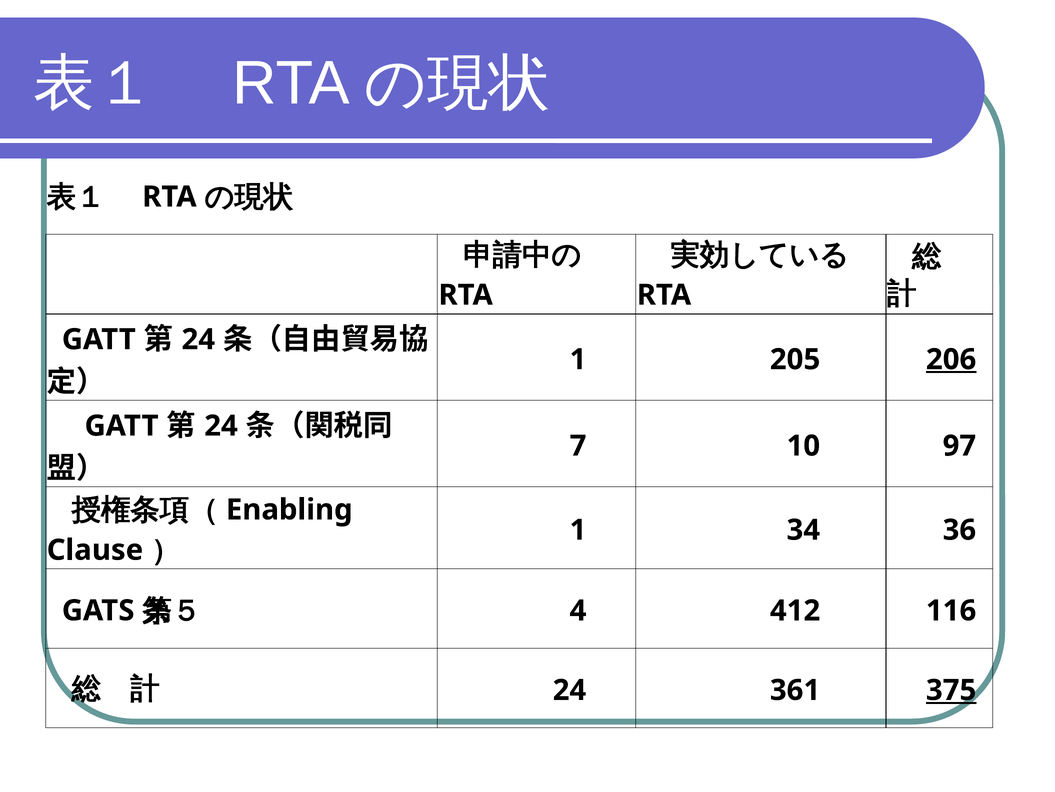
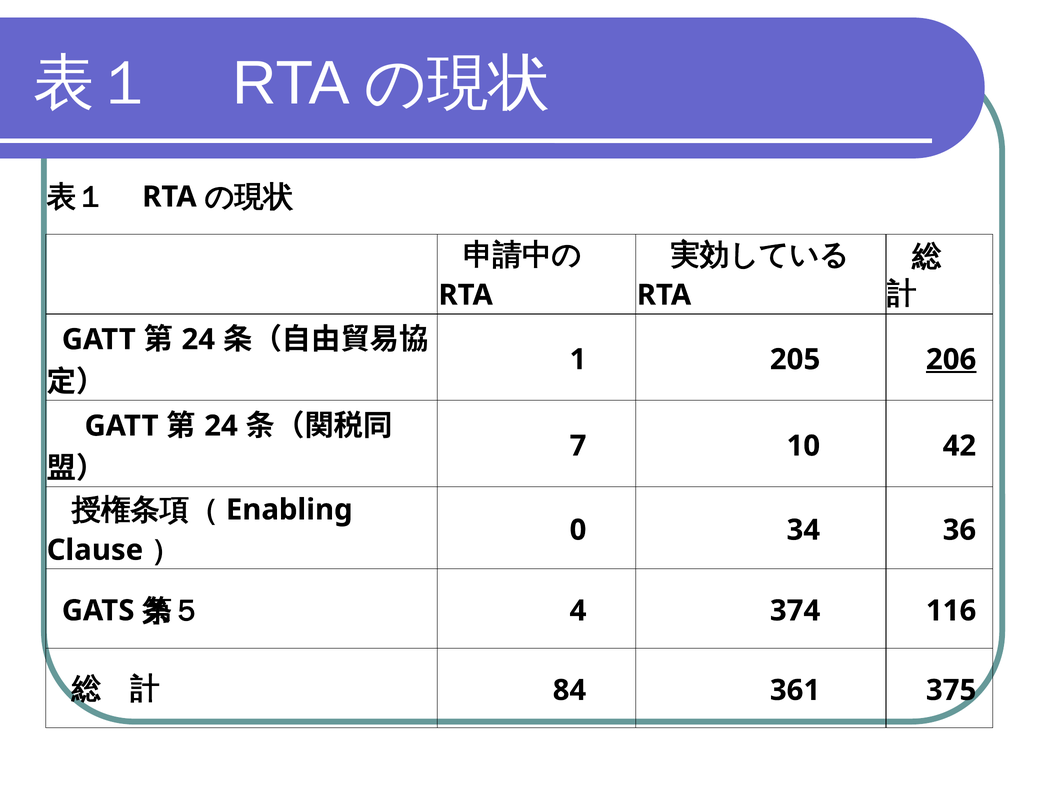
97: 97 -> 42
1 at (578, 530): 1 -> 0
412: 412 -> 374
24 at (569, 690): 24 -> 84
375 underline: present -> none
